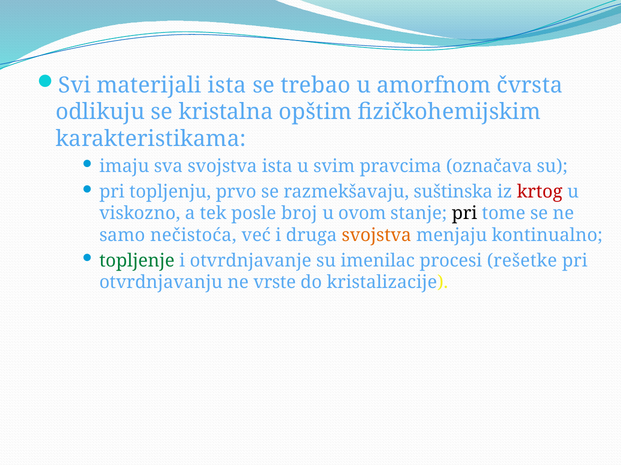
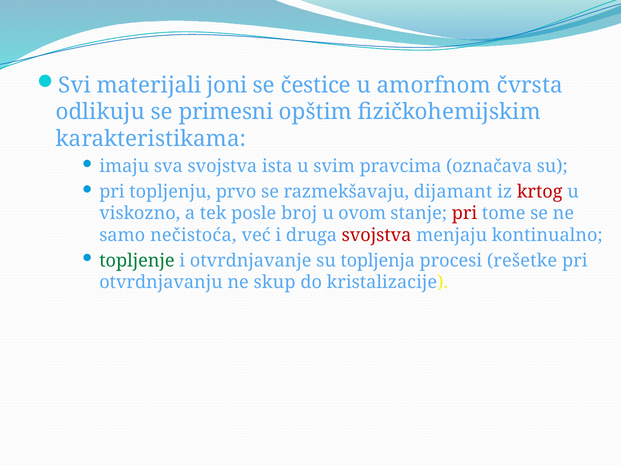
materijali ista: ista -> joni
trebao: trebao -> čestice
kristalna: kristalna -> primesni
suštinska: suštinska -> dijamant
pri at (465, 214) colour: black -> red
svojstva at (377, 236) colour: orange -> red
imenilac: imenilac -> topljenja
vrste: vrste -> skup
